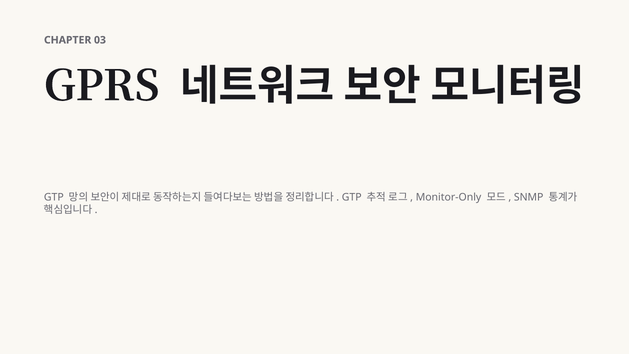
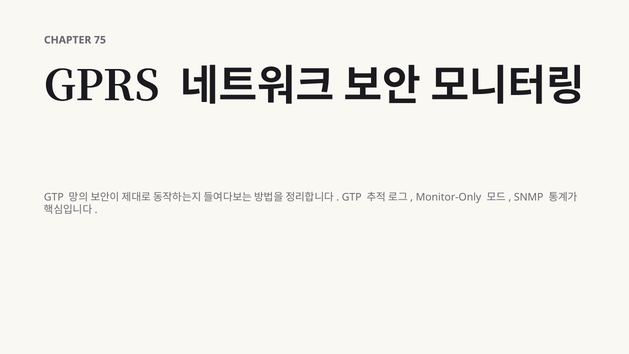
03: 03 -> 75
